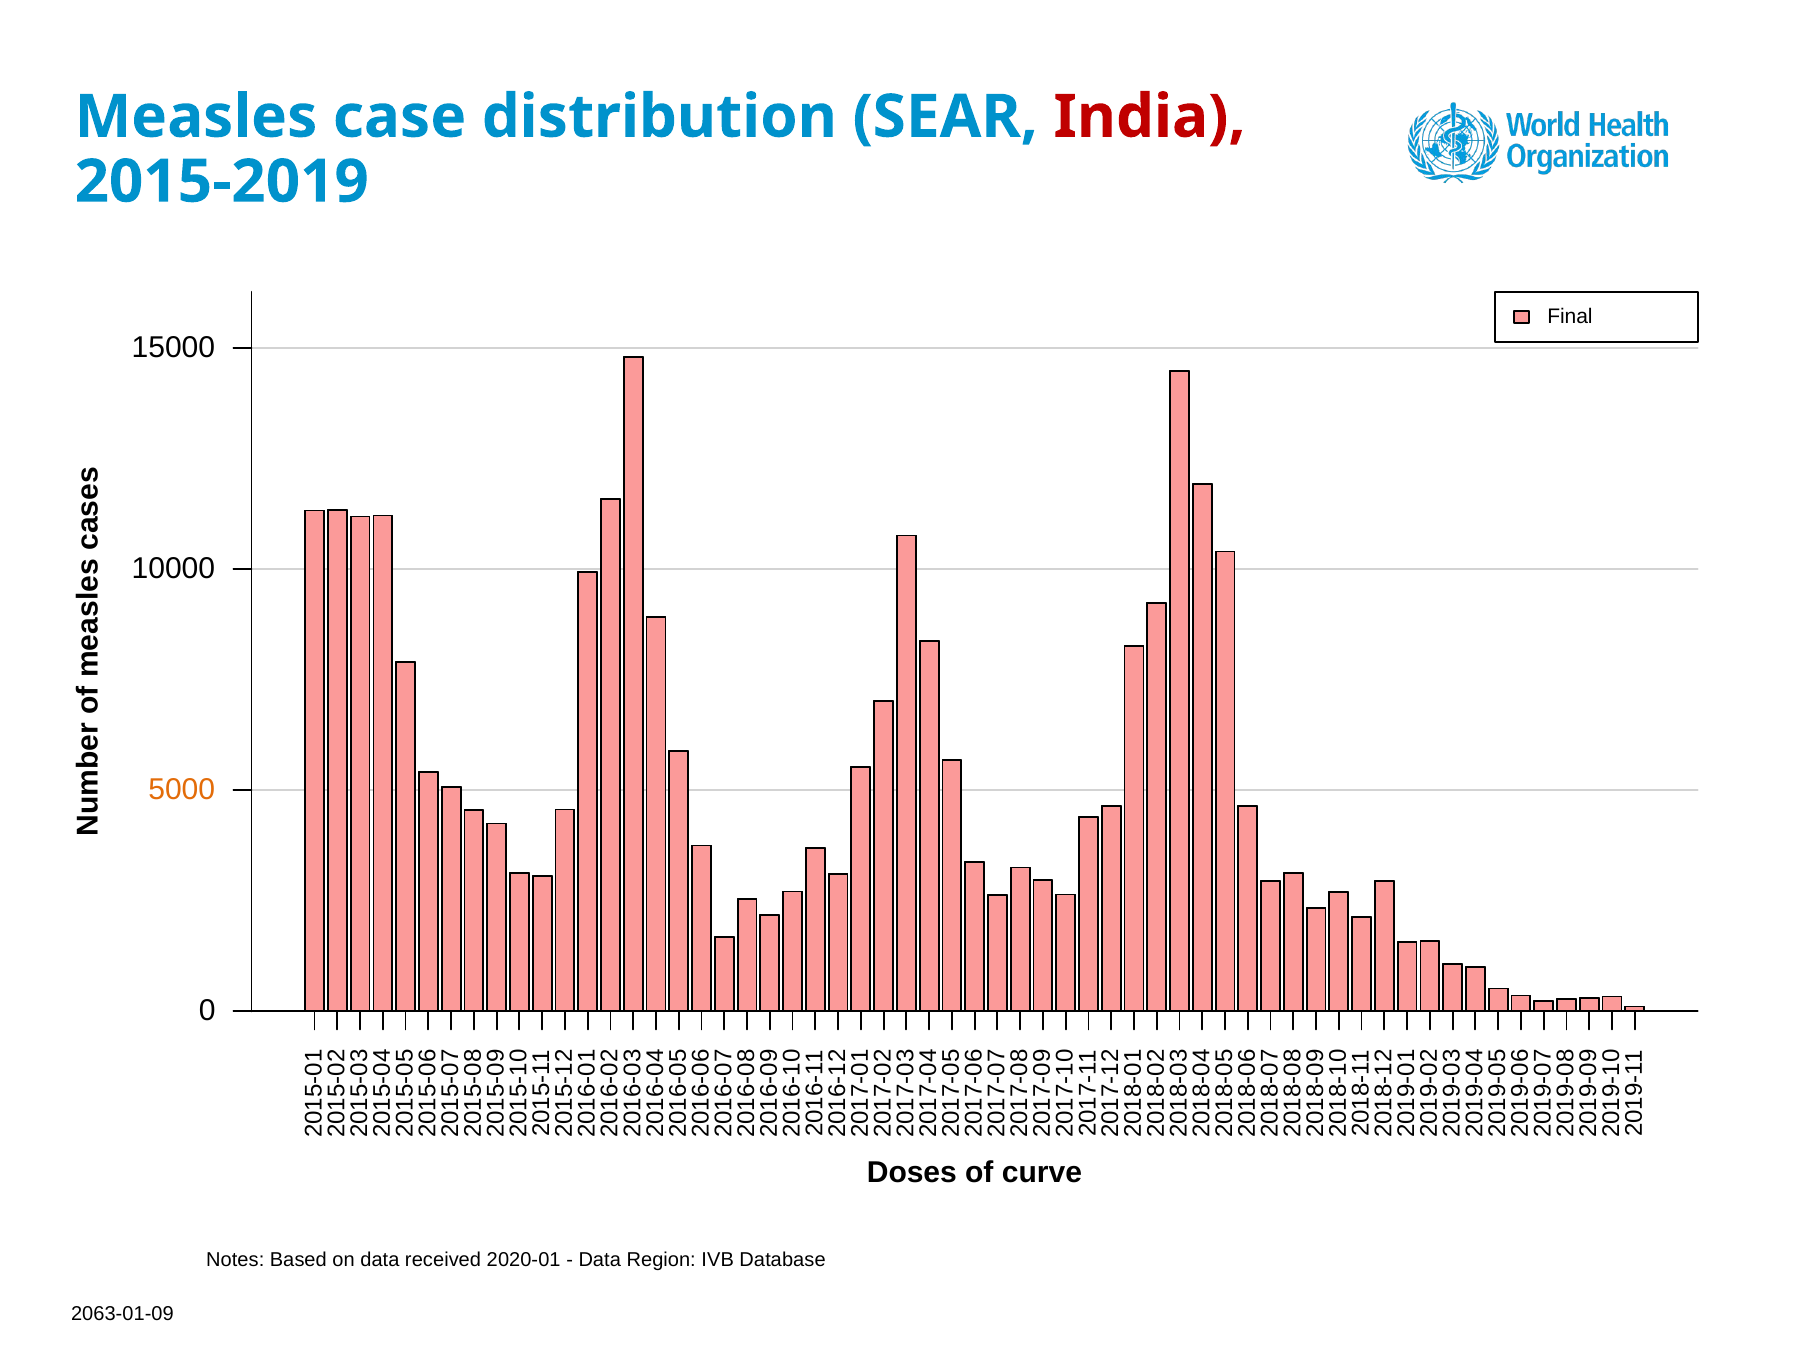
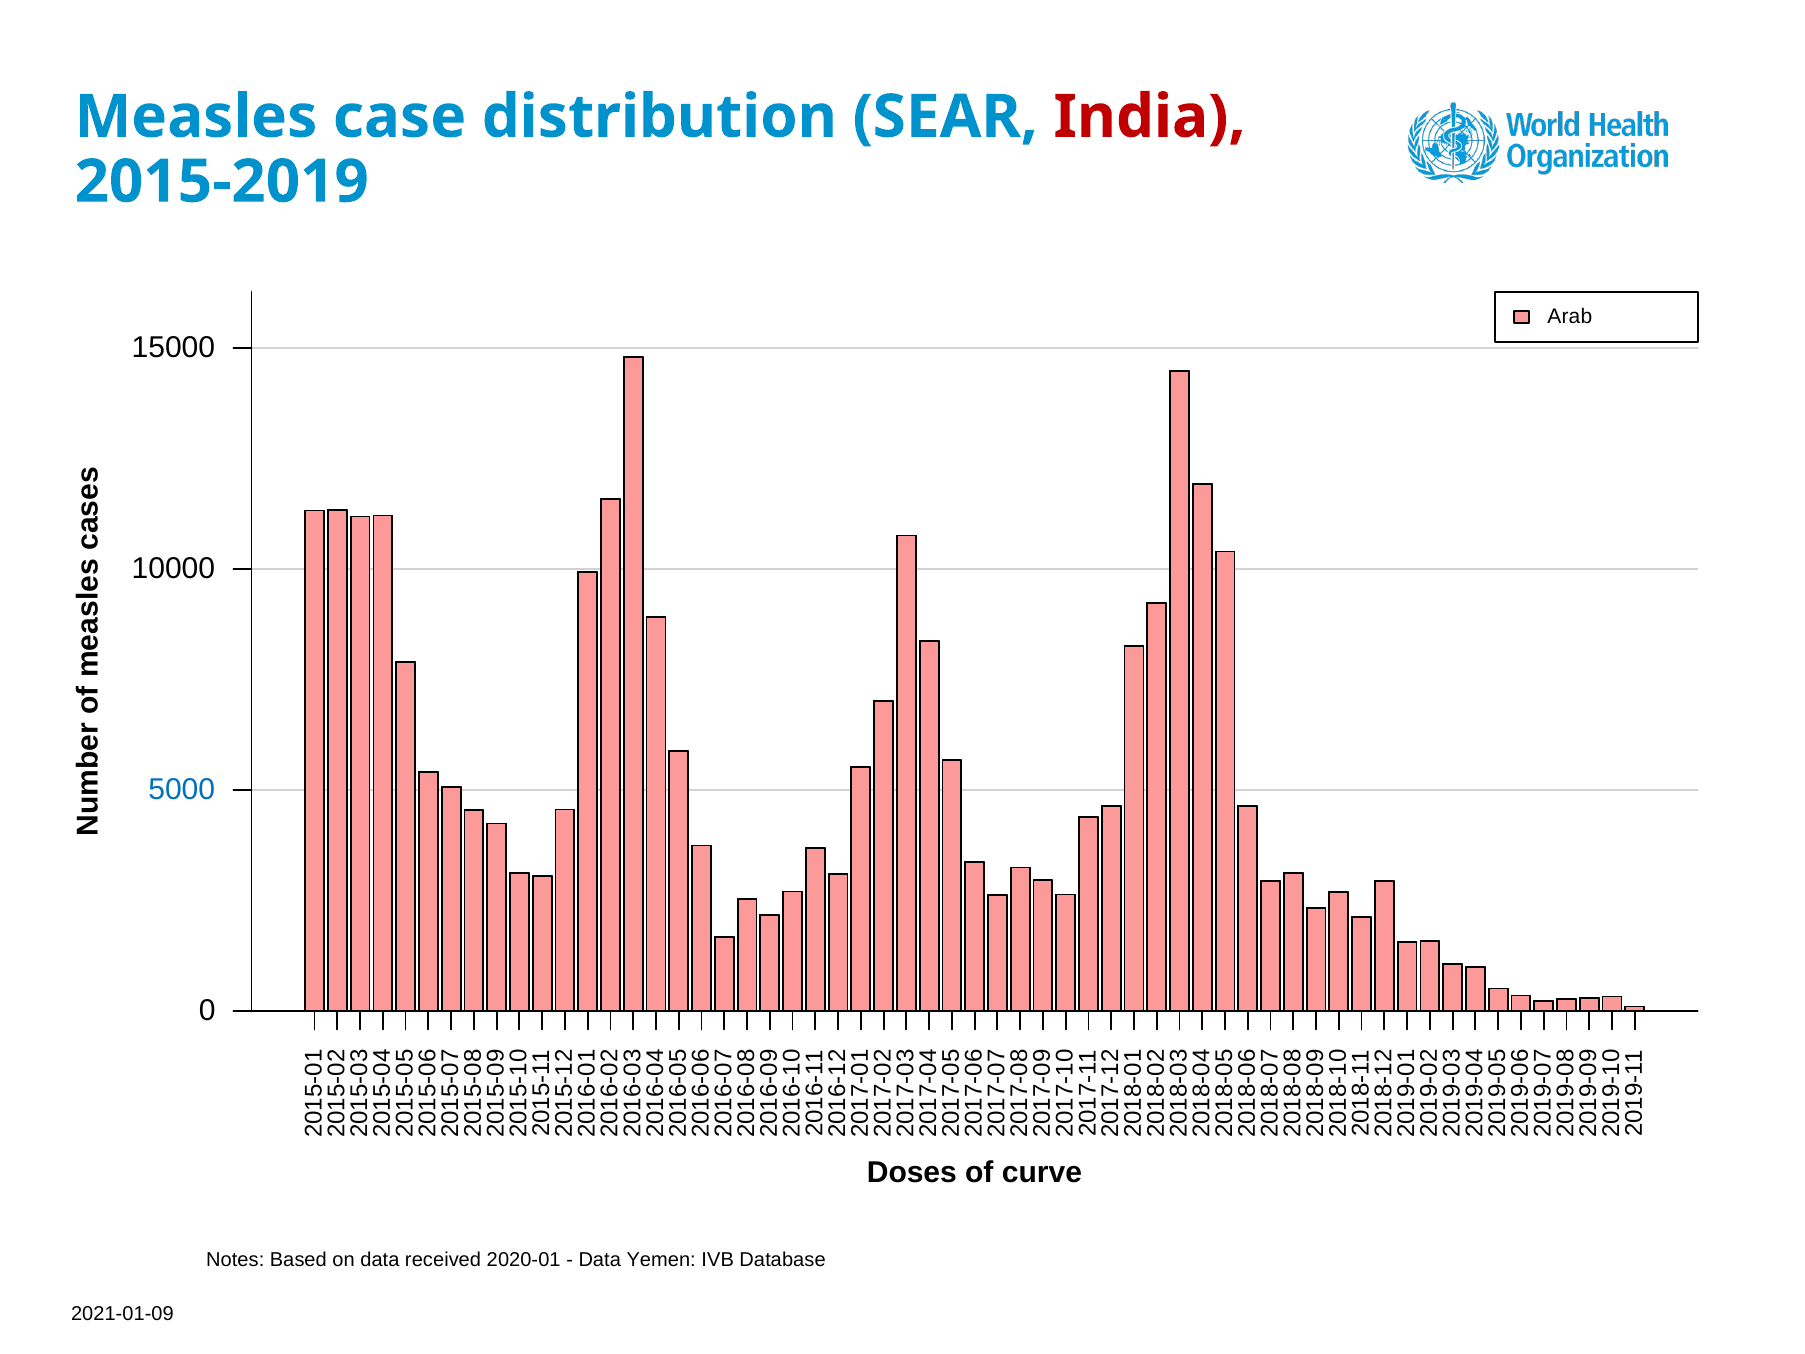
Final: Final -> Arab
5000 colour: orange -> blue
Region: Region -> Yemen
2063-01-09: 2063-01-09 -> 2021-01-09
